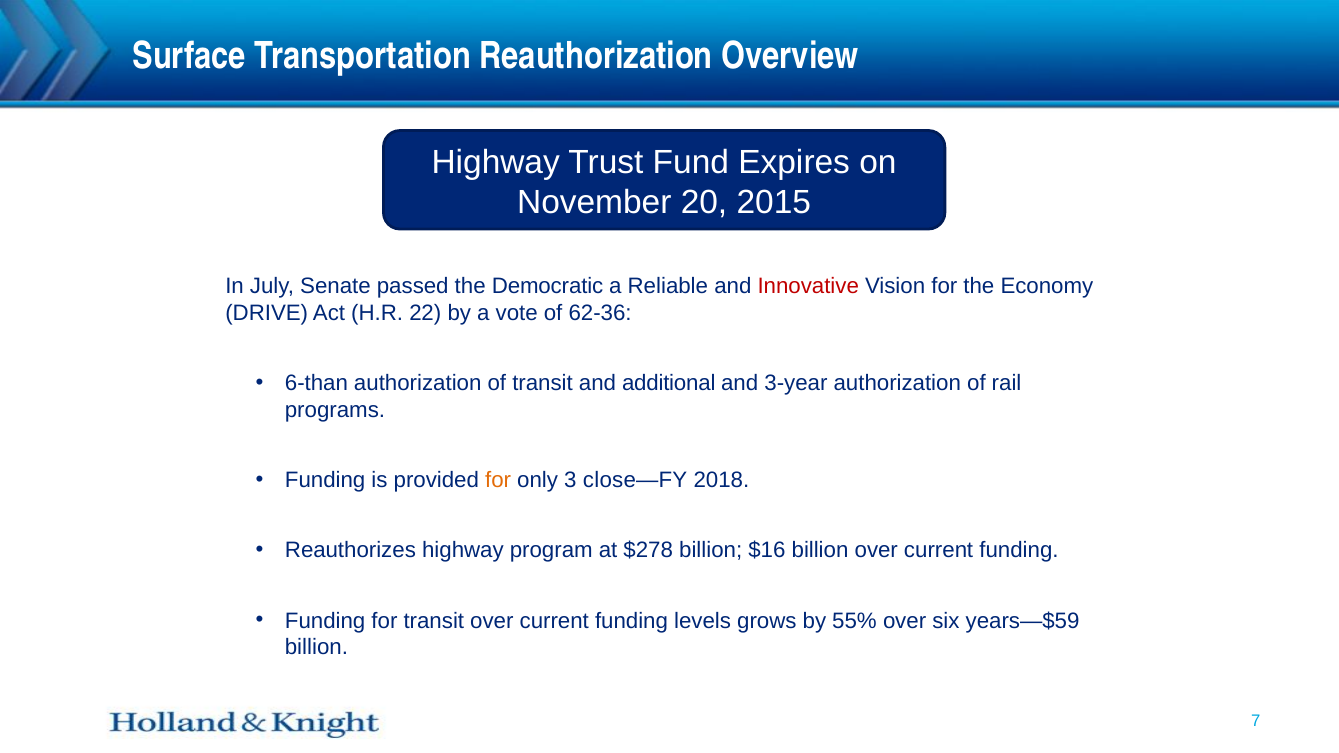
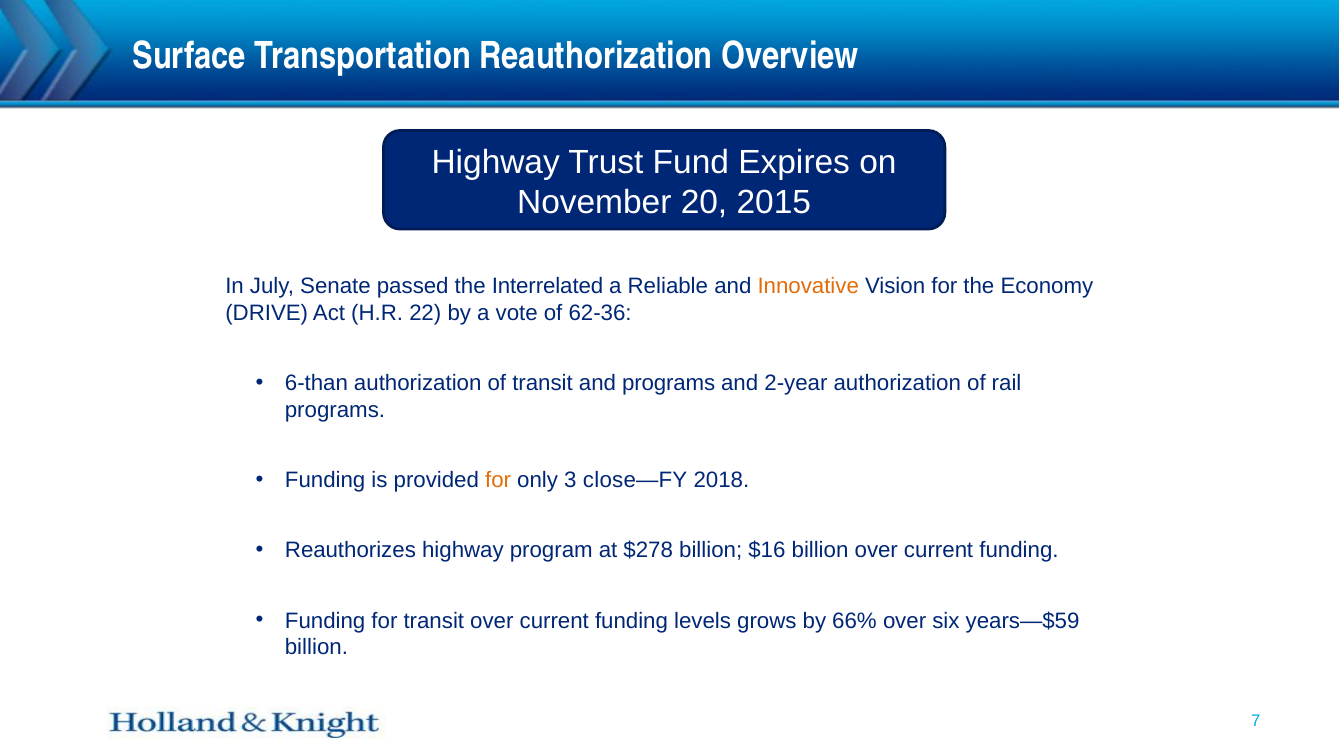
Democratic: Democratic -> Interrelated
Innovative colour: red -> orange
and additional: additional -> programs
3-year: 3-year -> 2-year
55%: 55% -> 66%
